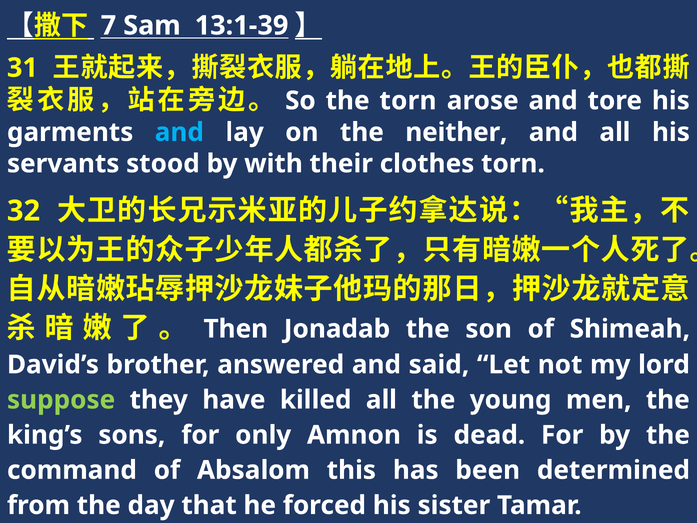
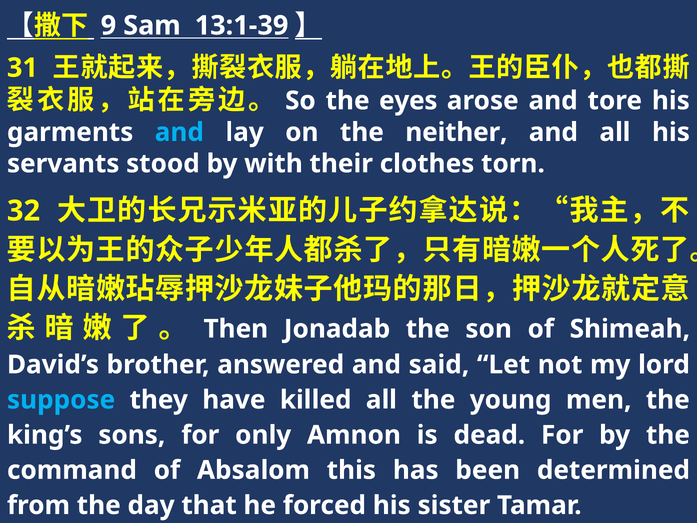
7: 7 -> 9
the torn: torn -> eyes
suppose colour: light green -> light blue
